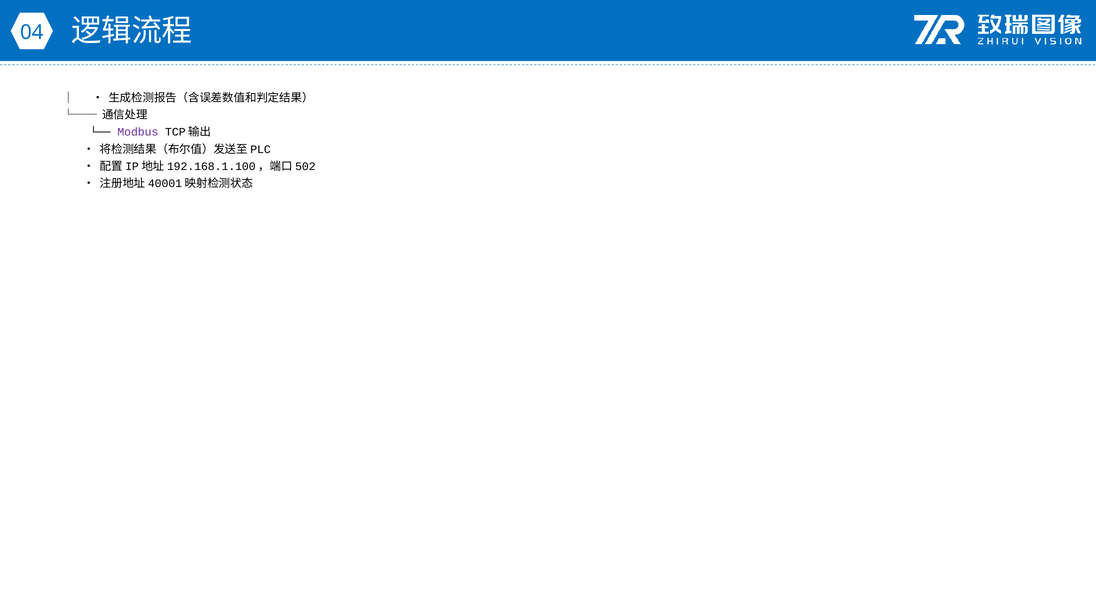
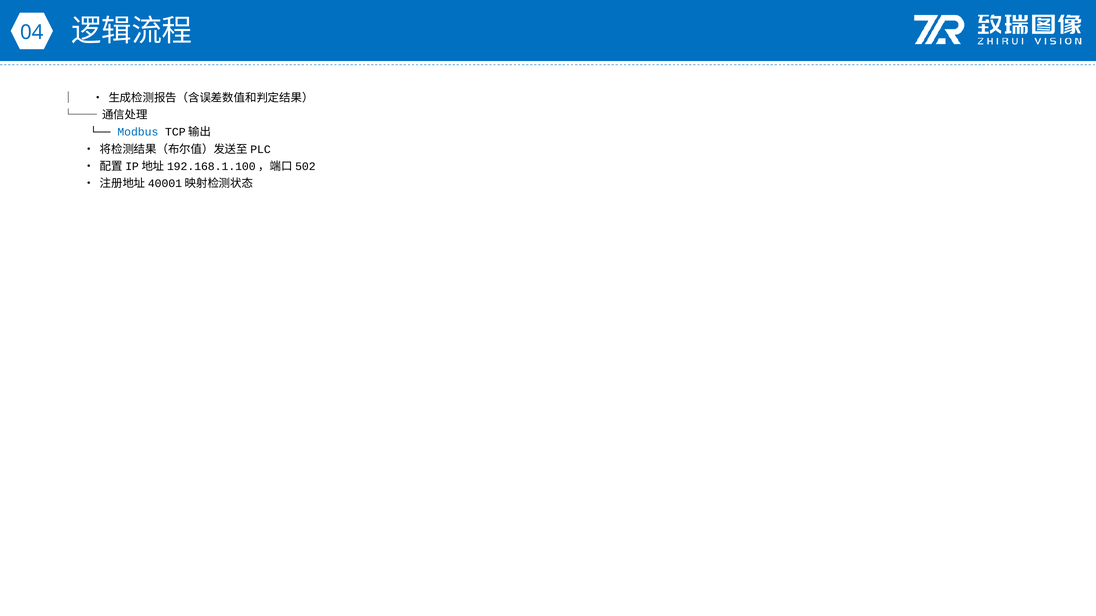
Modbus colour: purple -> blue
